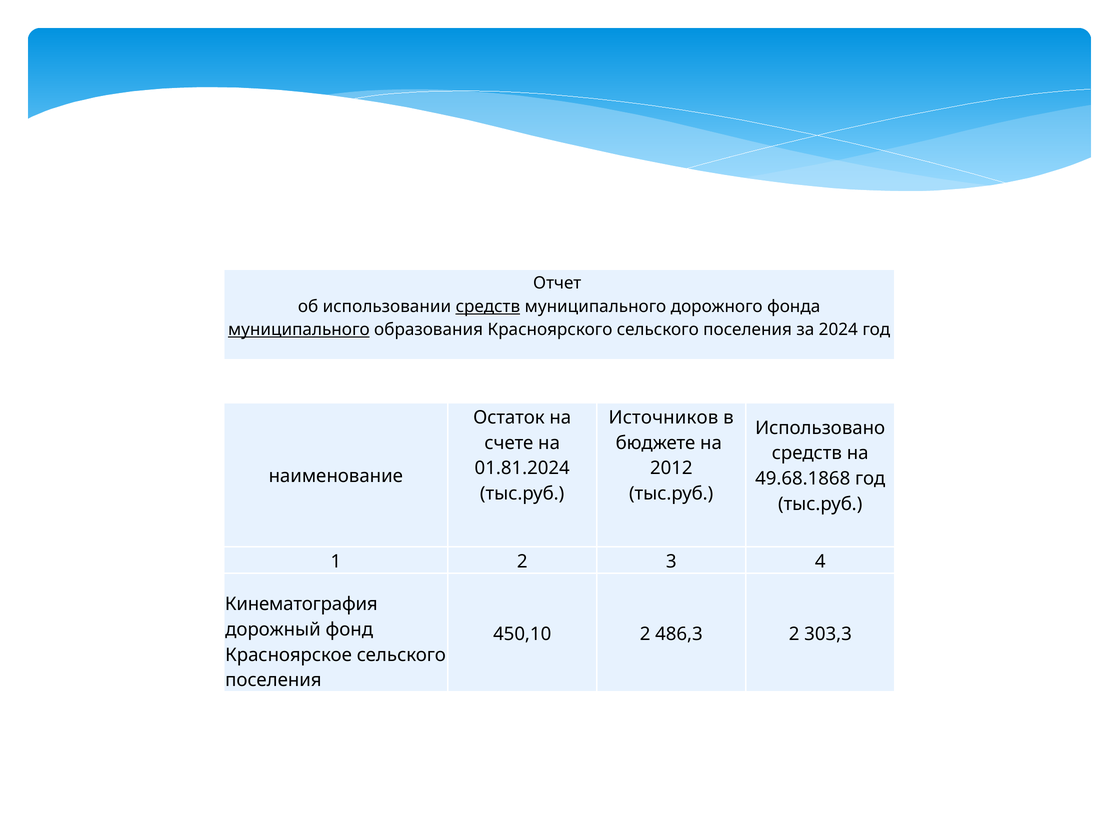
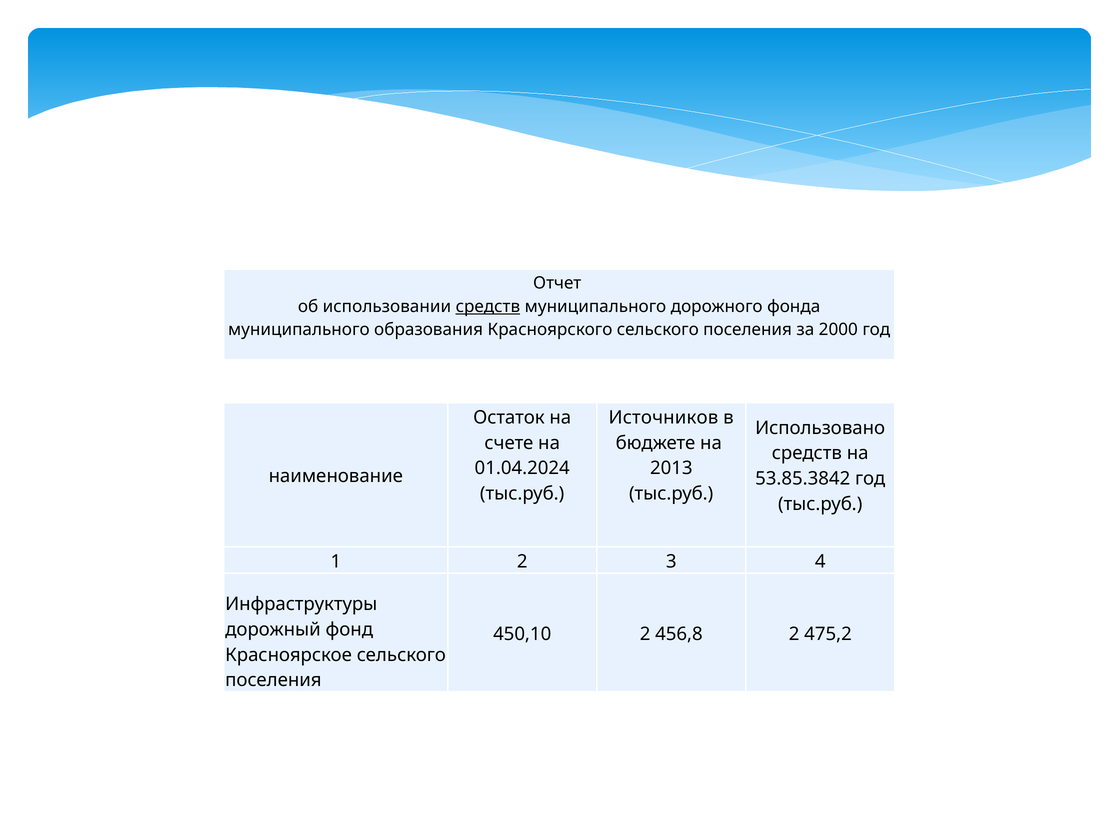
муниципального at (299, 330) underline: present -> none
2024: 2024 -> 2000
01.81.2024: 01.81.2024 -> 01.04.2024
2012: 2012 -> 2013
49.68.1868: 49.68.1868 -> 53.85.3842
Кинематография: Кинематография -> Инфраструктуры
486,3: 486,3 -> 456,8
303,3: 303,3 -> 475,2
